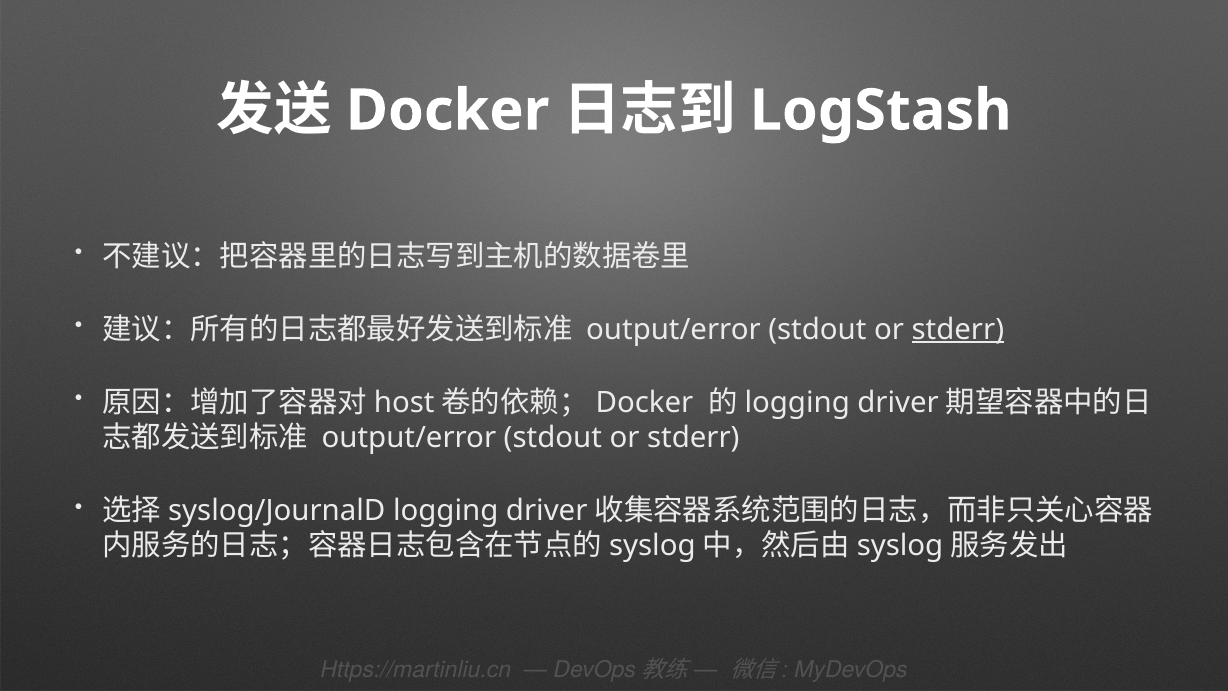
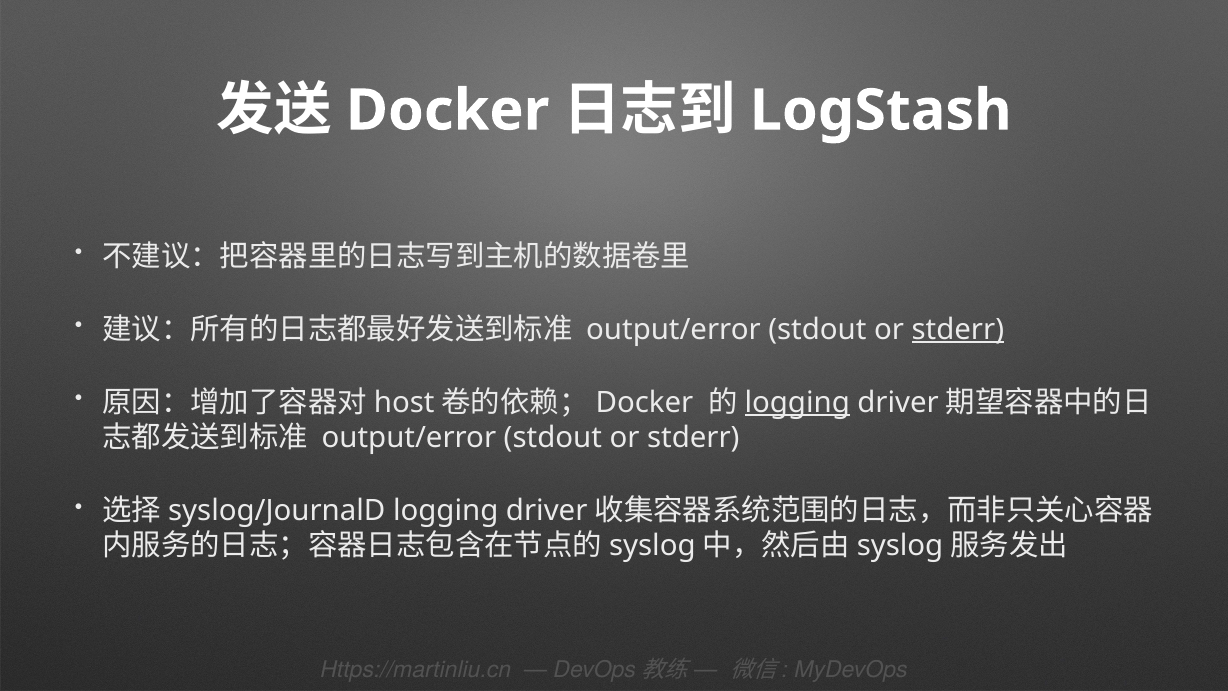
logging at (797, 402) underline: none -> present
